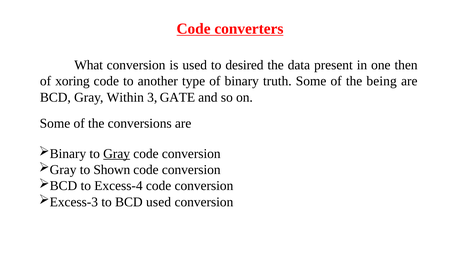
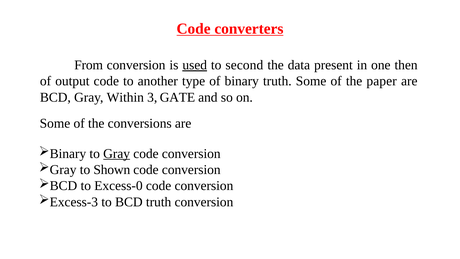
What: What -> From
used at (195, 65) underline: none -> present
desired: desired -> second
xoring: xoring -> output
being: being -> paper
Excess-4: Excess-4 -> Excess-0
BCD used: used -> truth
